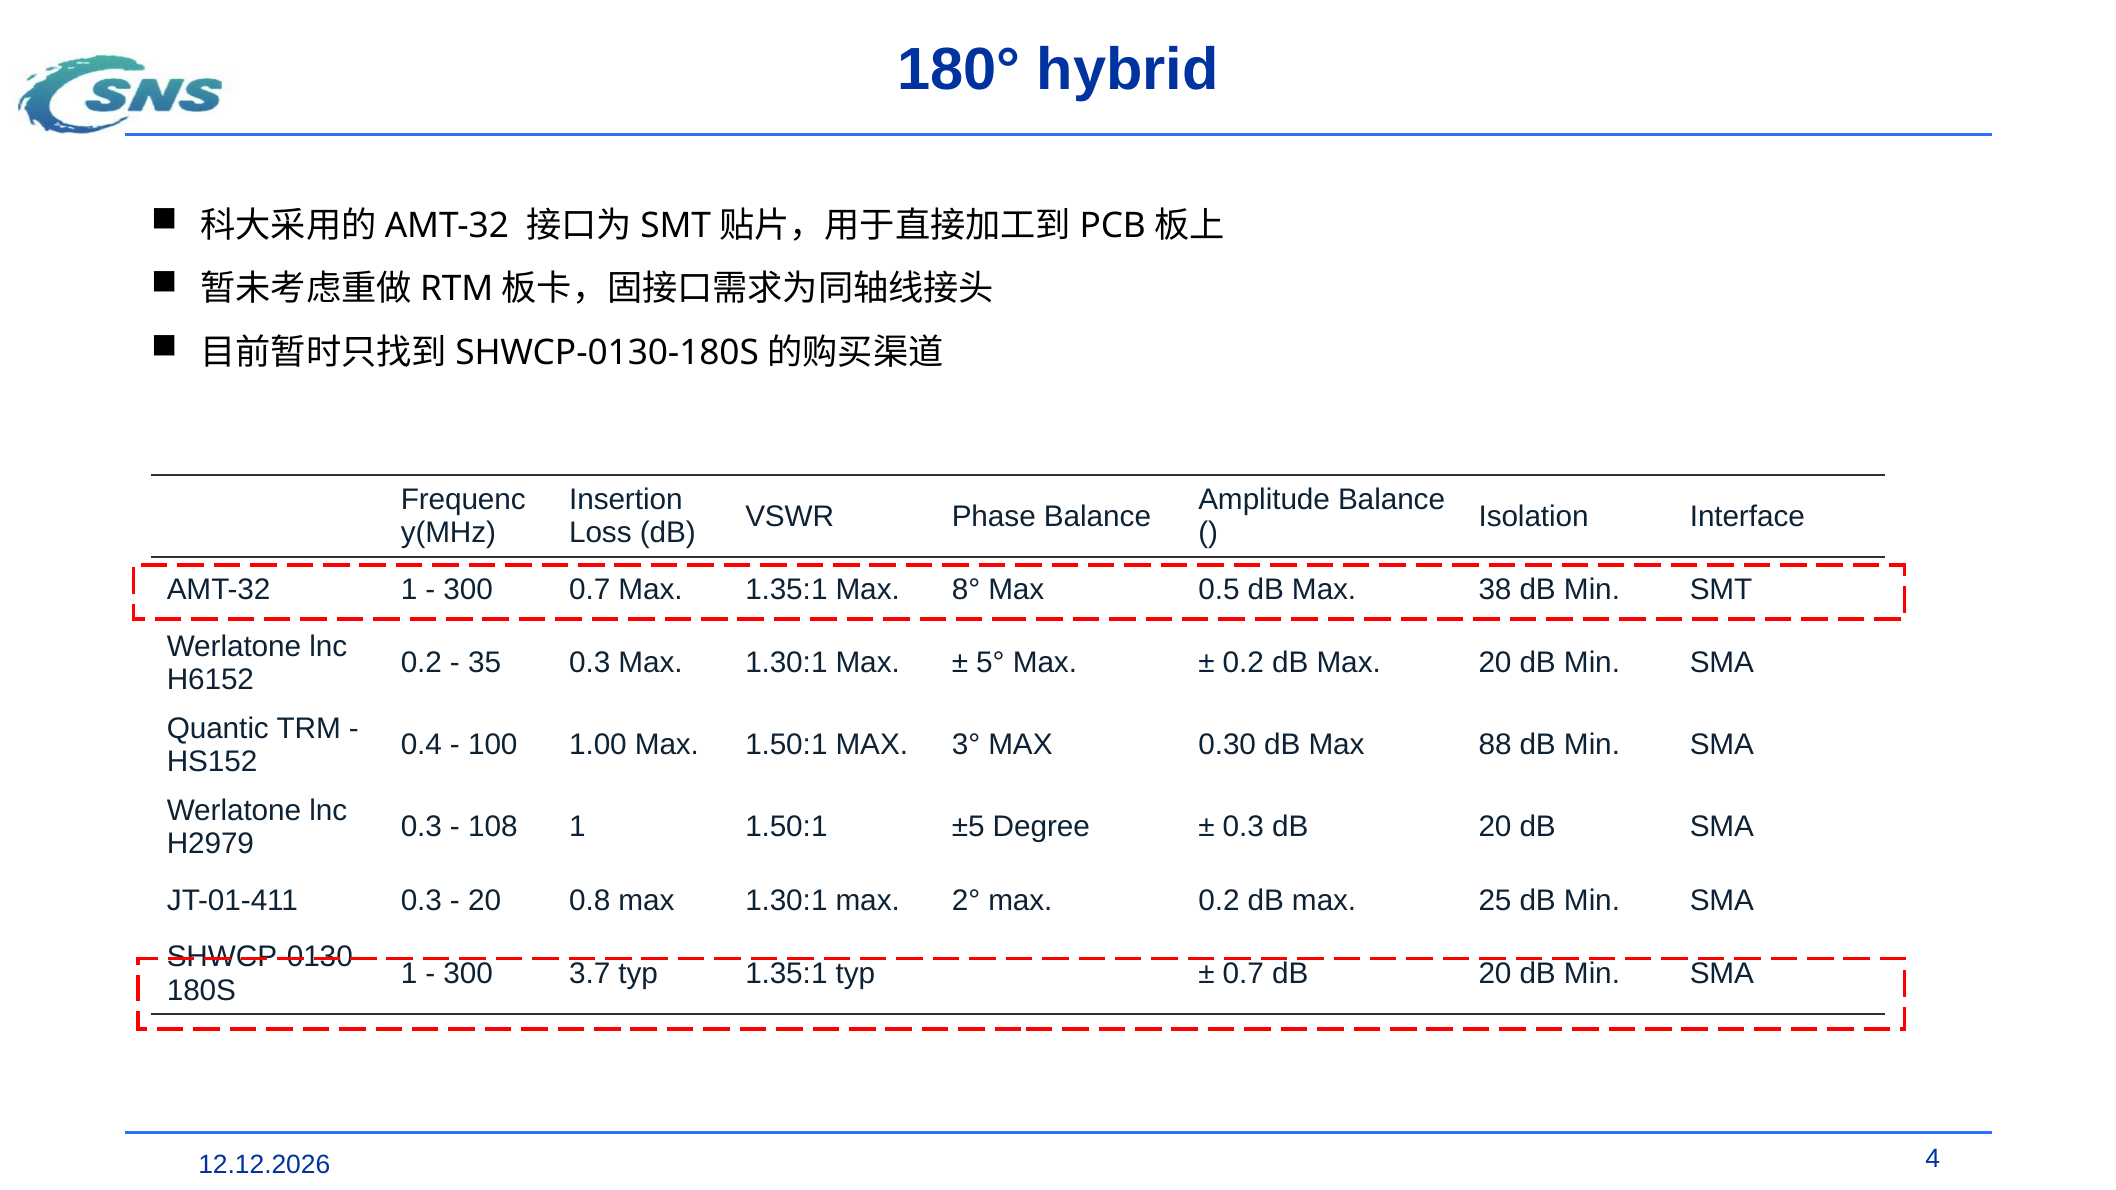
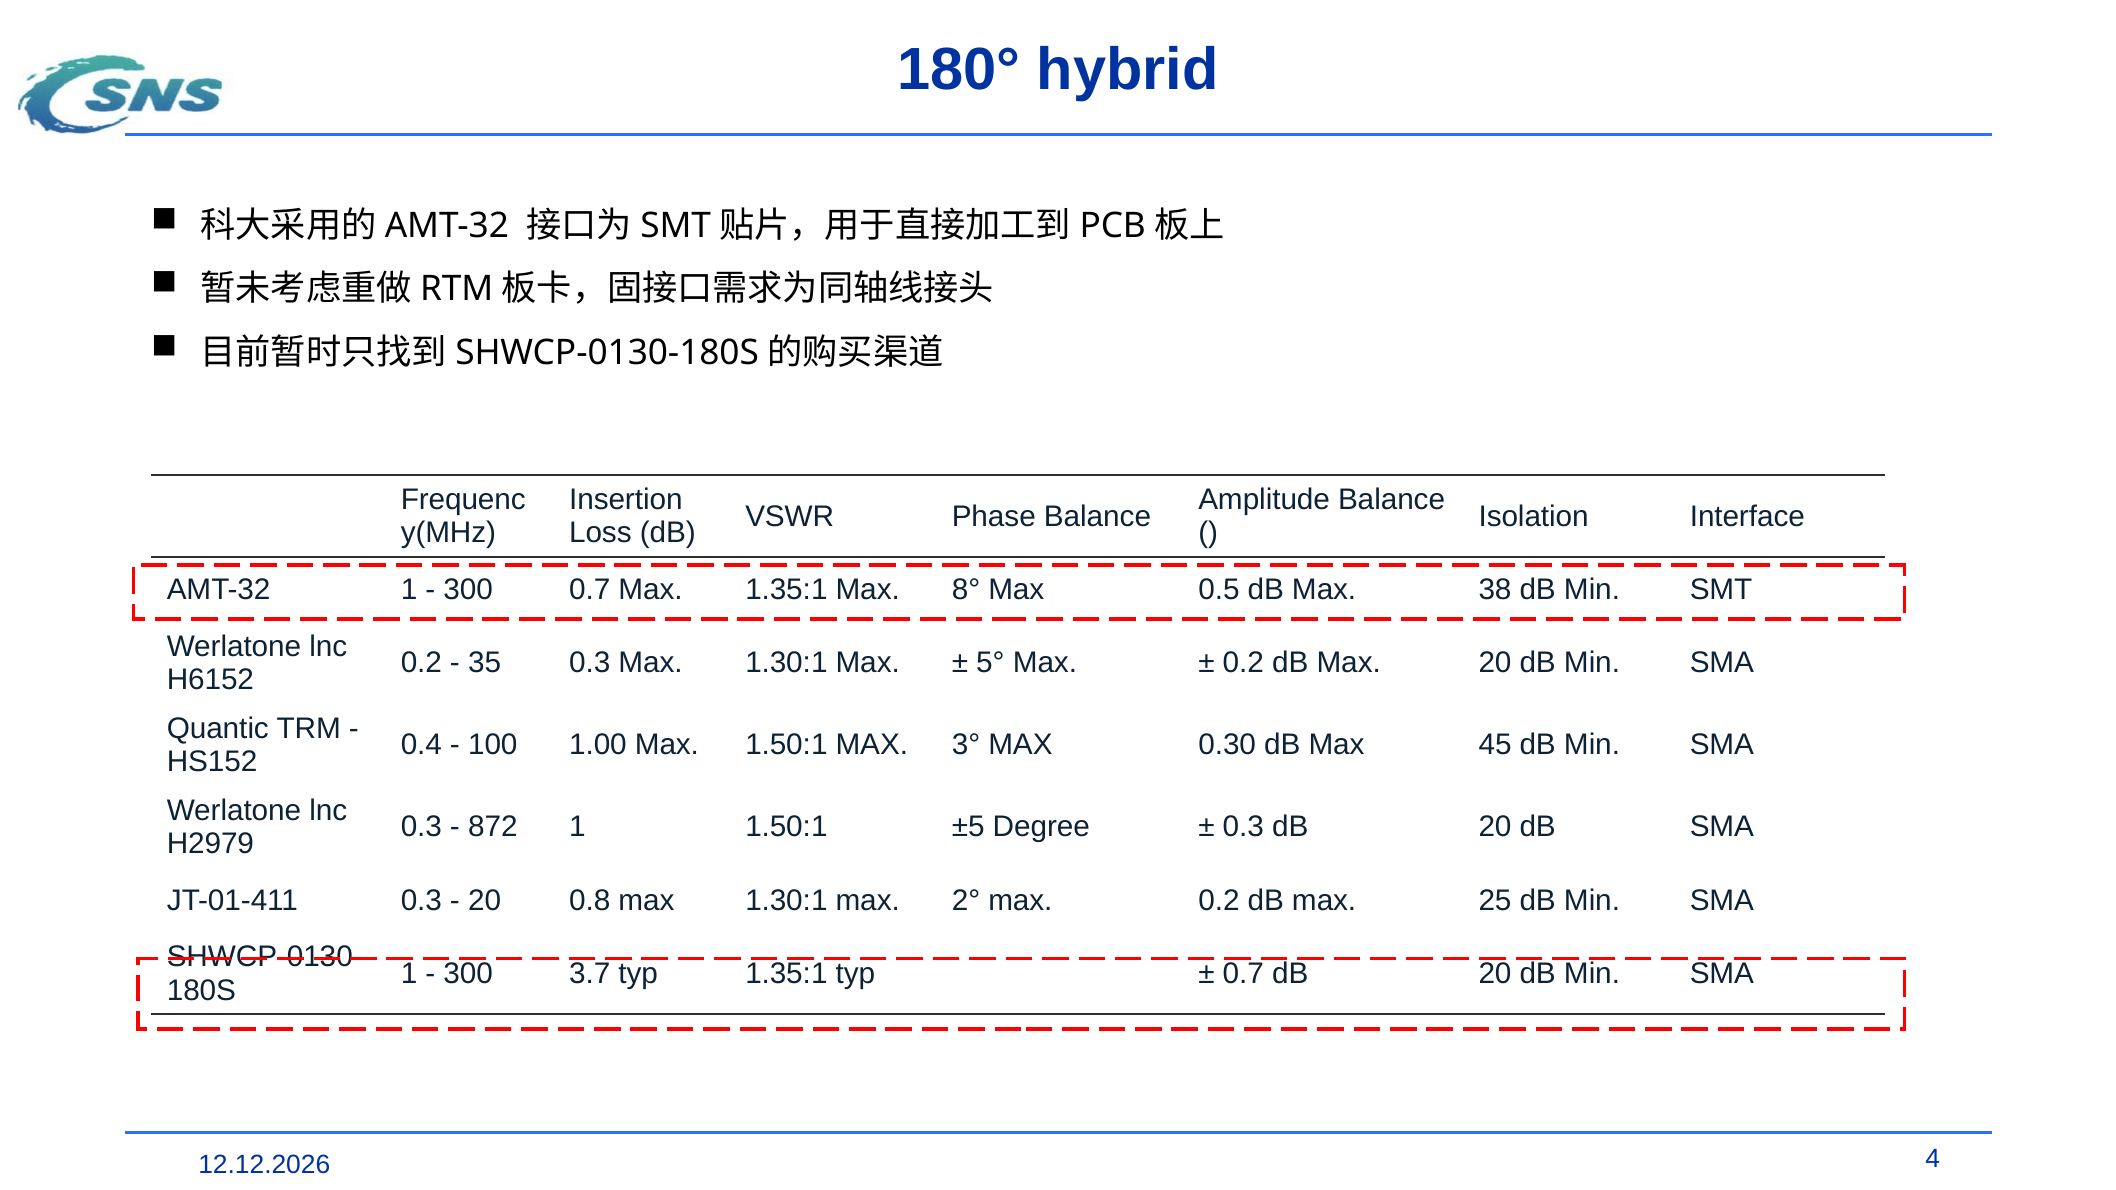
88: 88 -> 45
108: 108 -> 872
